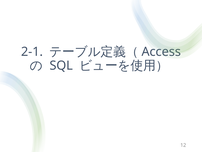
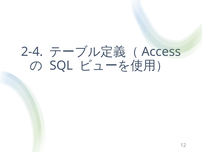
2-1: 2-1 -> 2-4
